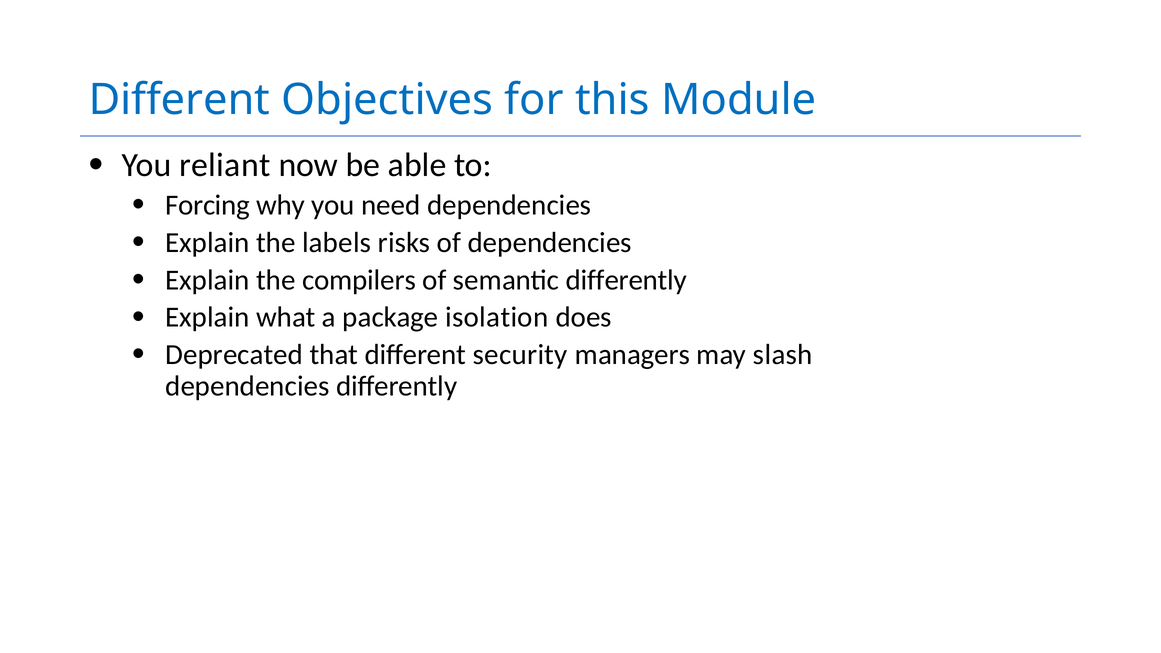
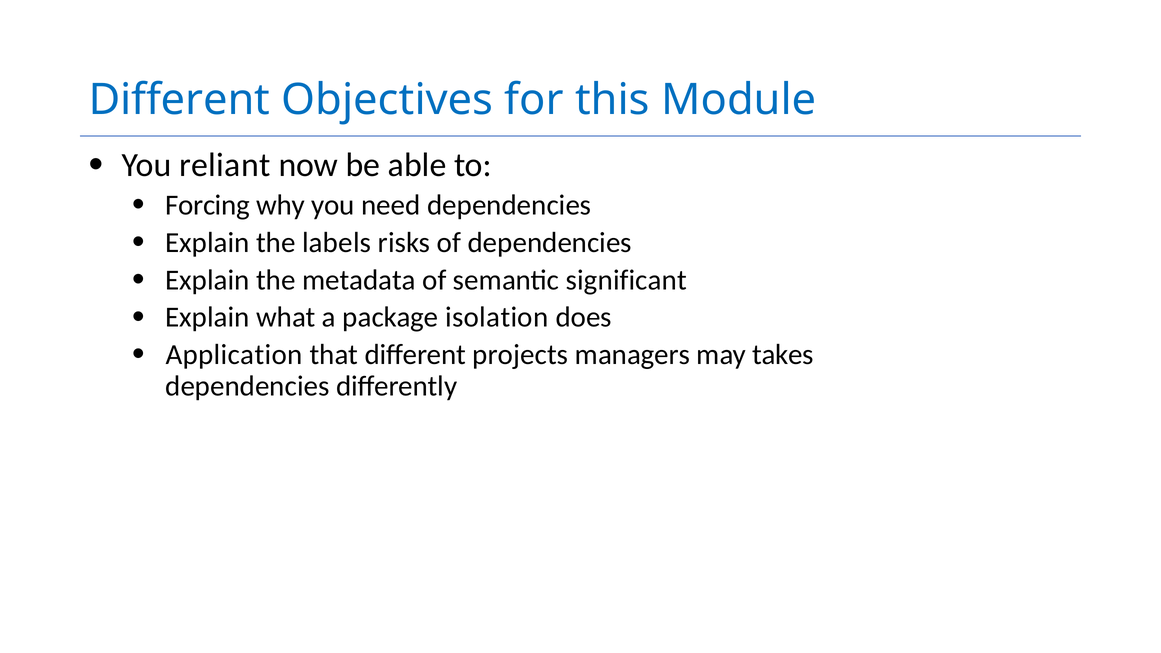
compilers: compilers -> metadata
semantic differently: differently -> significant
Deprecated: Deprecated -> Application
security: security -> projects
slash: slash -> takes
